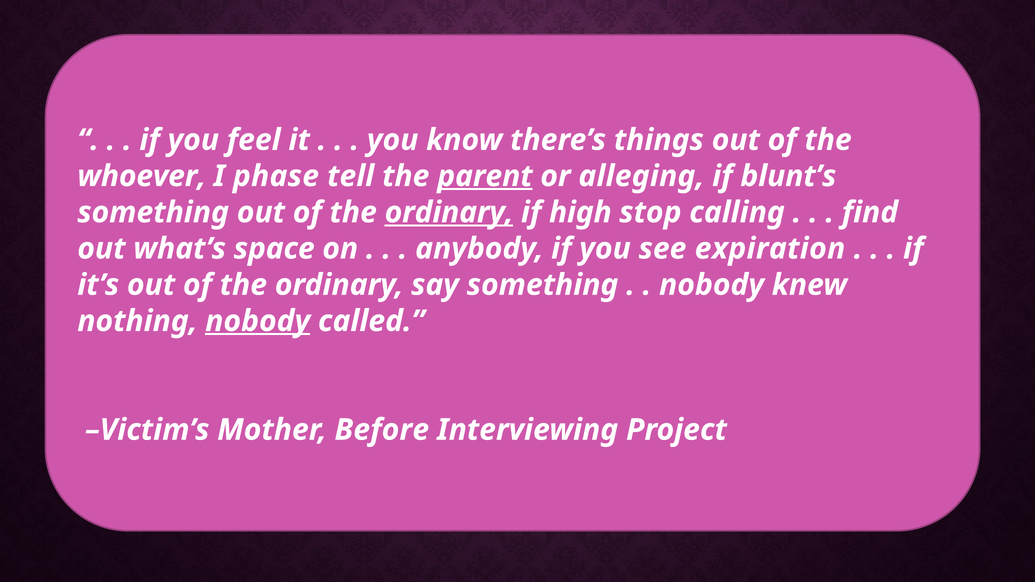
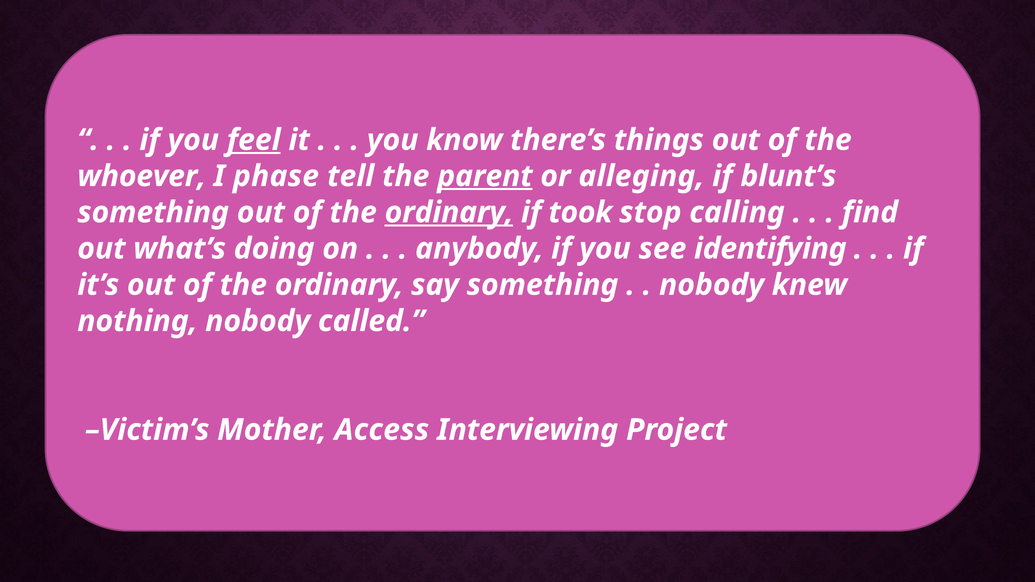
feel underline: none -> present
high: high -> took
space: space -> doing
expiration: expiration -> identifying
nobody at (258, 321) underline: present -> none
Before: Before -> Access
